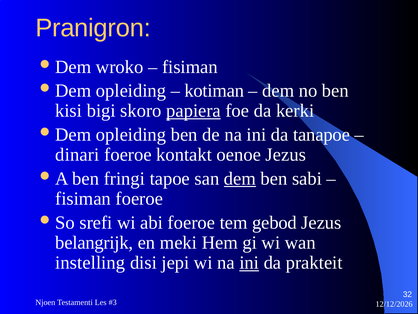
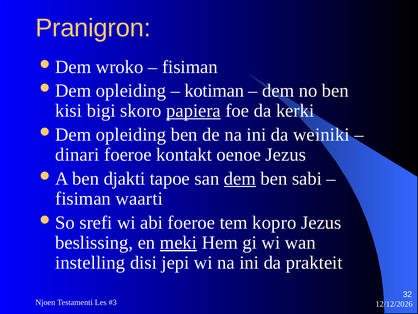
tanapoe: tanapoe -> weiniki
fringi: fringi -> djakti
fisiman foeroe: foeroe -> waarti
gebod: gebod -> kopro
belangrijk: belangrijk -> beslissing
meki underline: none -> present
ini at (249, 262) underline: present -> none
